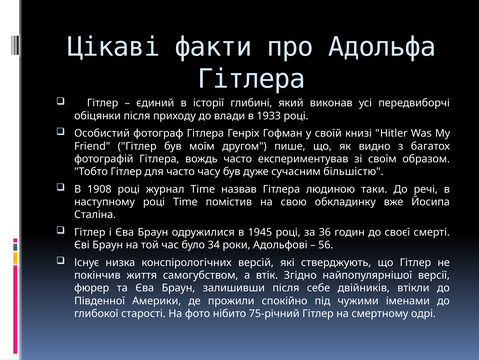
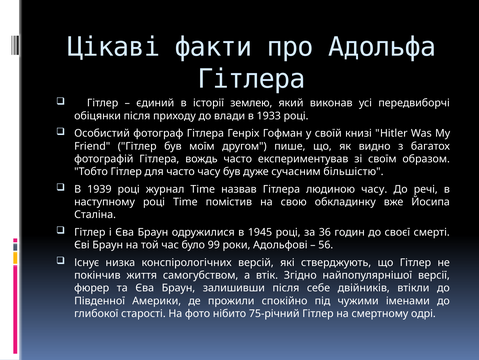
глибині: глибині -> землею
1908: 1908 -> 1939
людиною таки: таки -> часу
34: 34 -> 99
